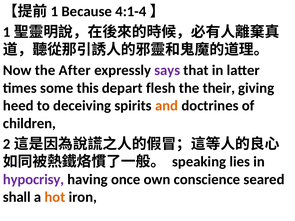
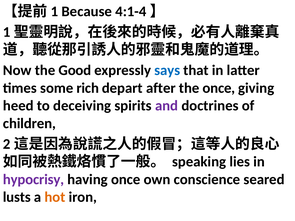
After: After -> Good
says colour: purple -> blue
this: this -> rich
flesh: flesh -> after
the their: their -> once
and colour: orange -> purple
shall: shall -> lusts
